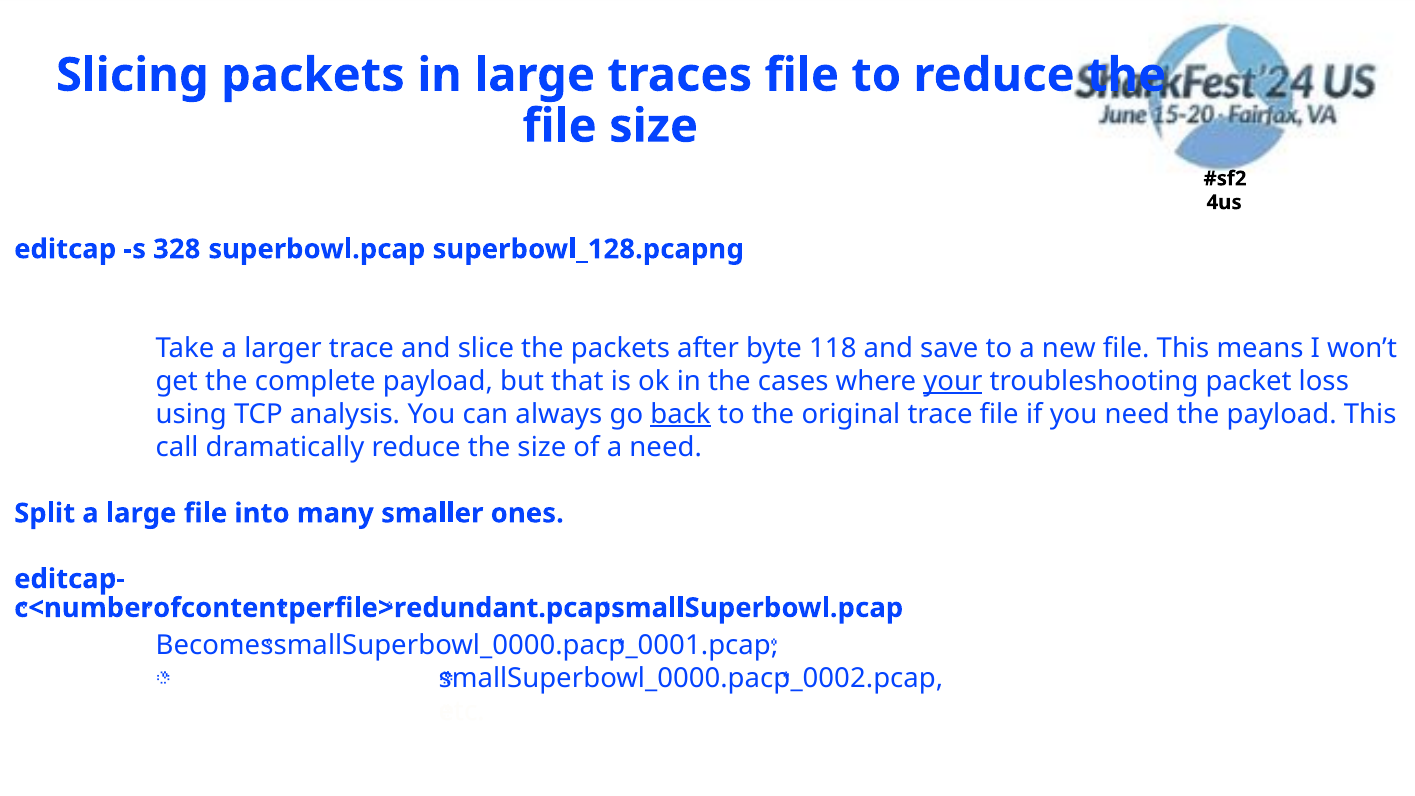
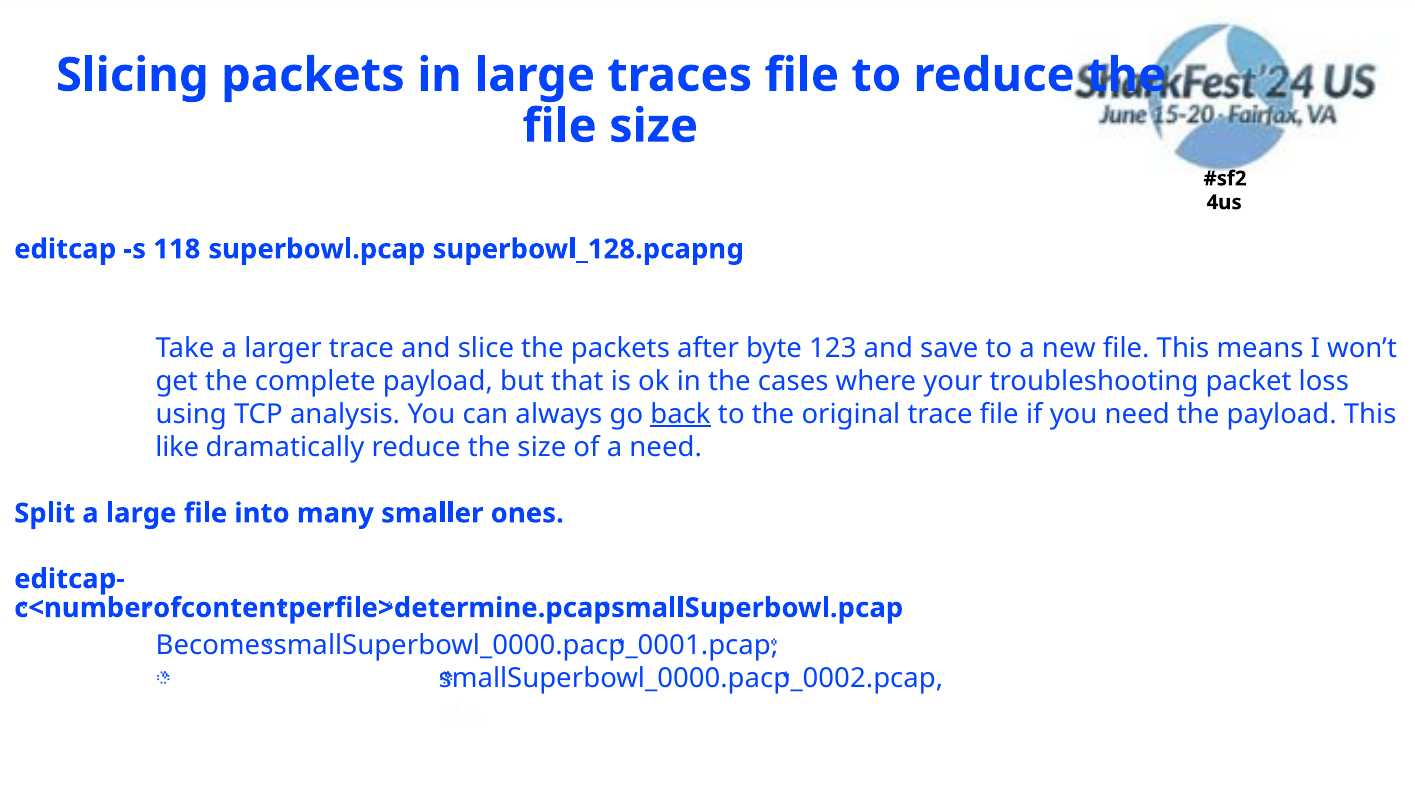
328: 328 -> 118
118: 118 -> 123
your underline: present -> none
call: call -> like
redundant.pcap: redundant.pcap -> determine.pcap
